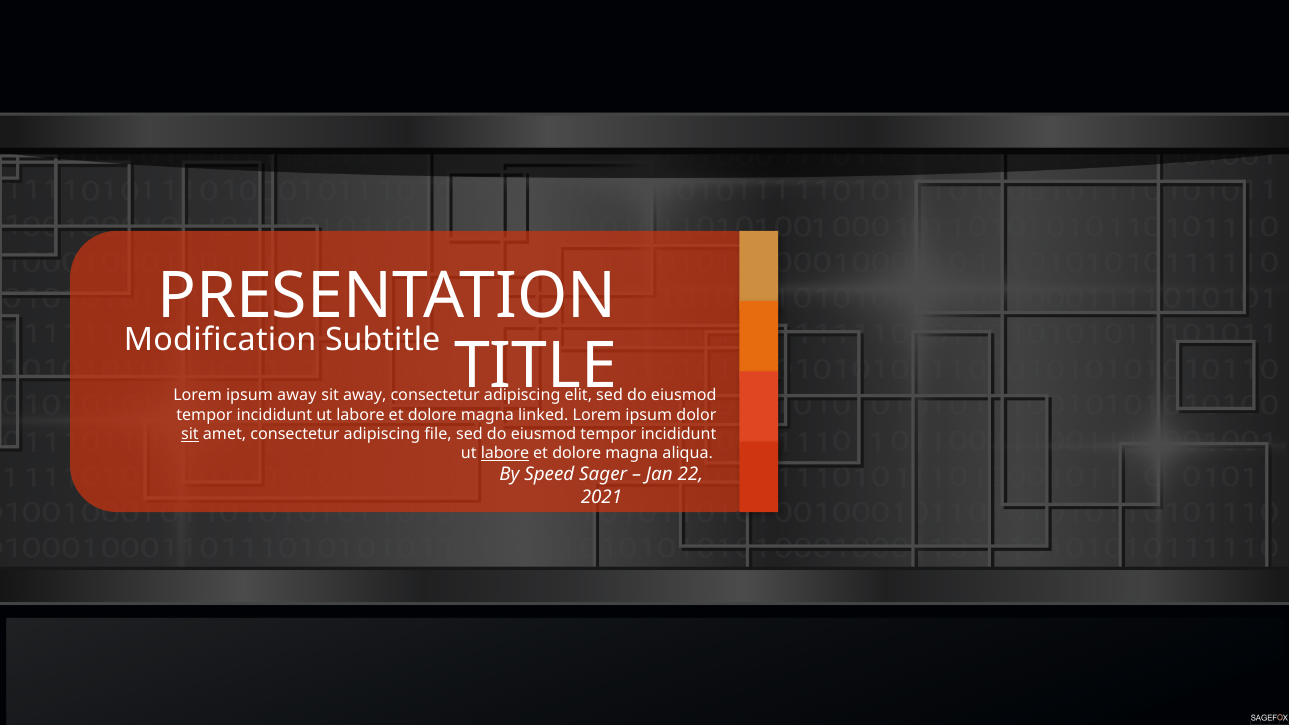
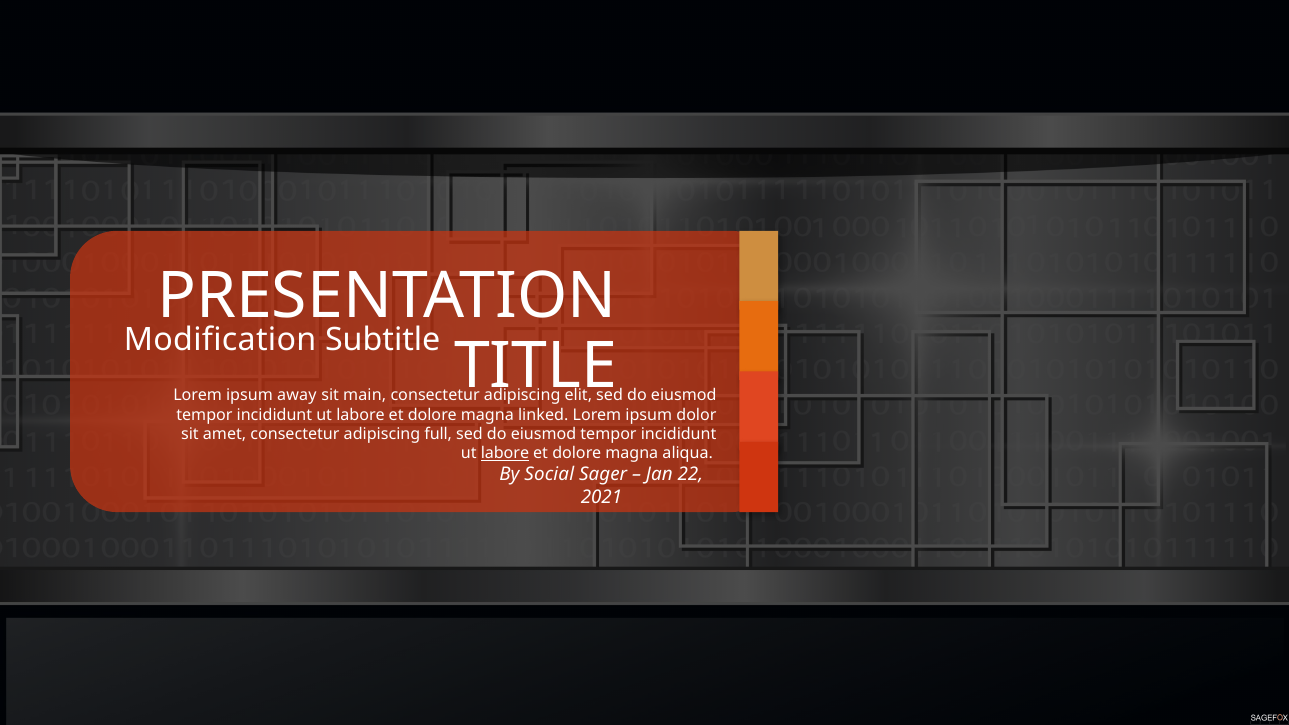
sit away: away -> main
sit at (190, 434) underline: present -> none
file: file -> full
Speed: Speed -> Social
